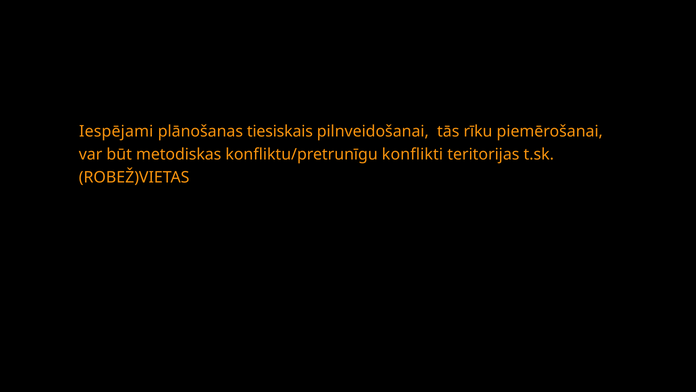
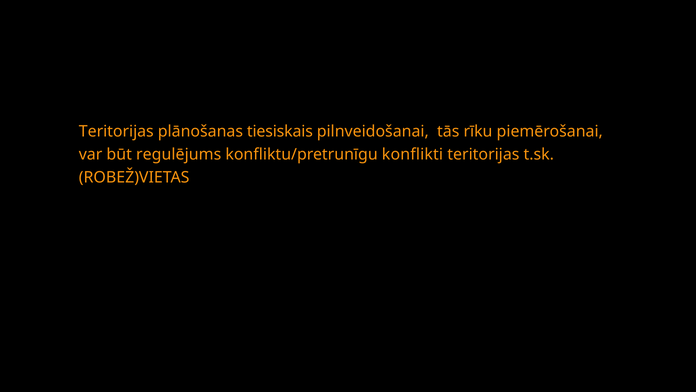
Iespējami at (116, 131): Iespējami -> Teritorijas
metodiskas: metodiskas -> regulējums
